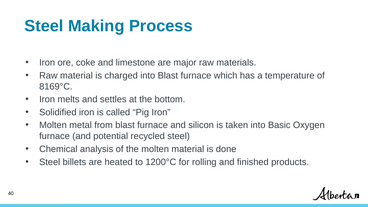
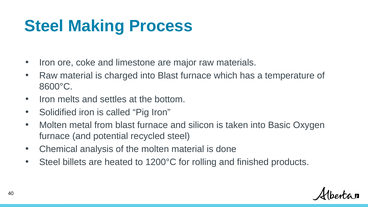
8169°C: 8169°C -> 8600°C
